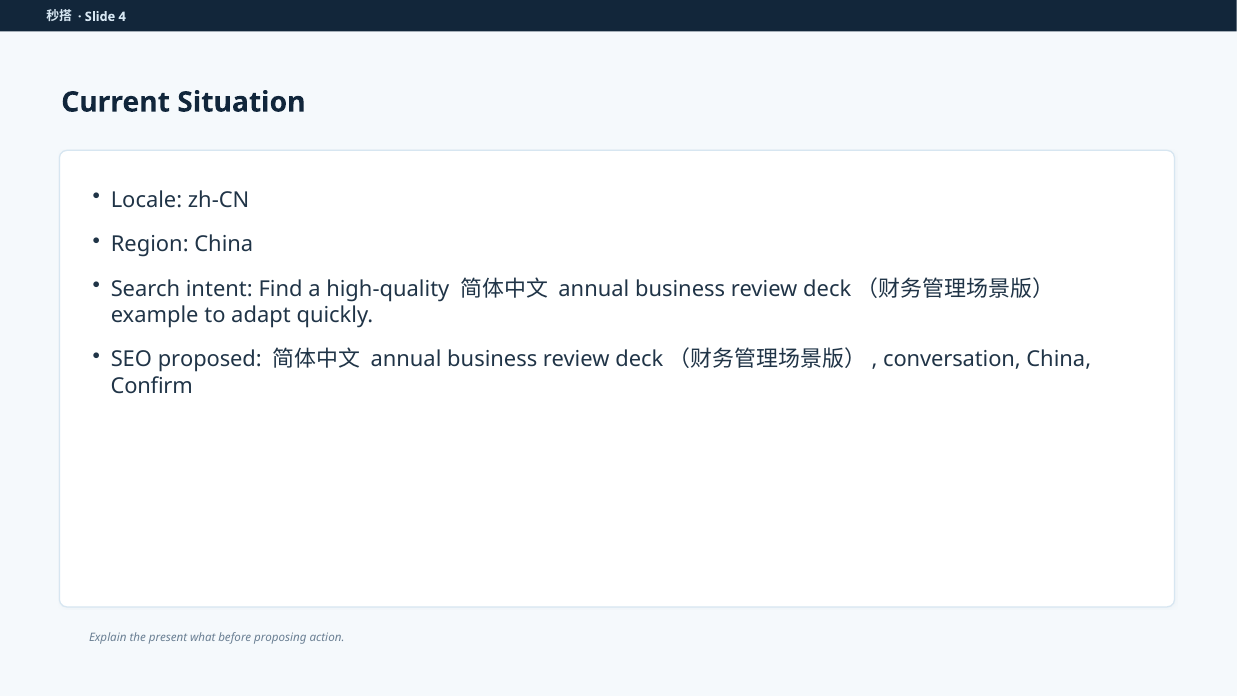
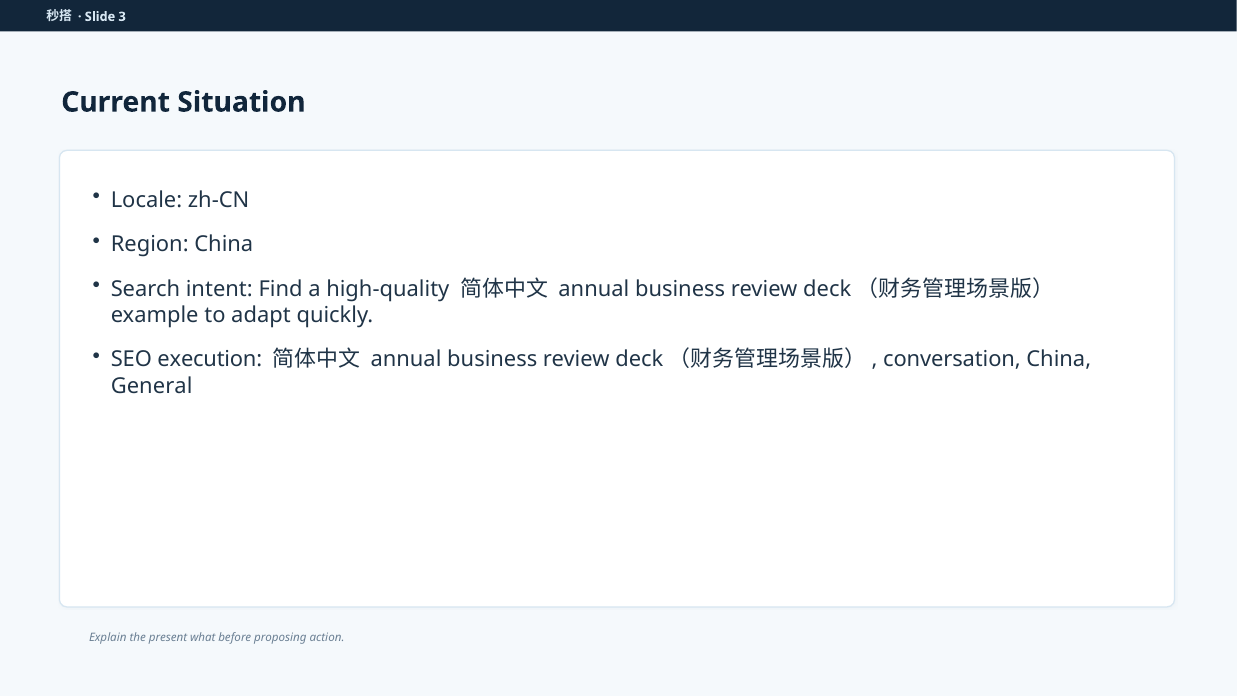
4: 4 -> 3
proposed: proposed -> execution
Confirm: Confirm -> General
